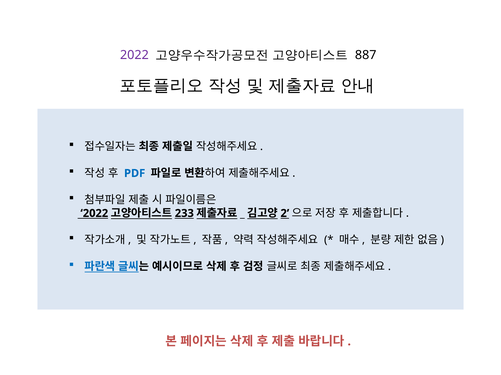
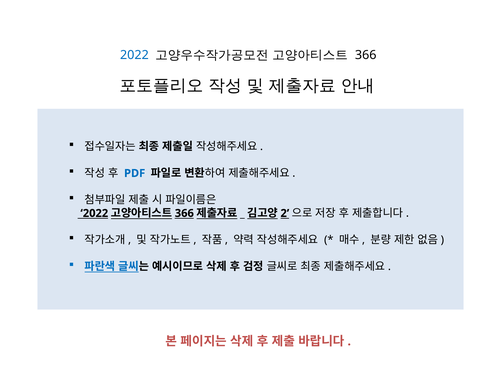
2022 at (134, 55) colour: purple -> blue
887 at (366, 55): 887 -> 366
233 at (184, 214): 233 -> 366
